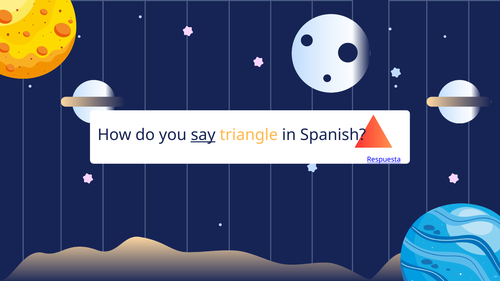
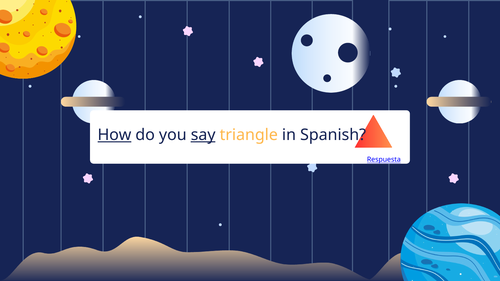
How underline: none -> present
